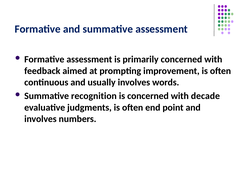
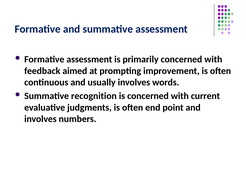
decade: decade -> current
